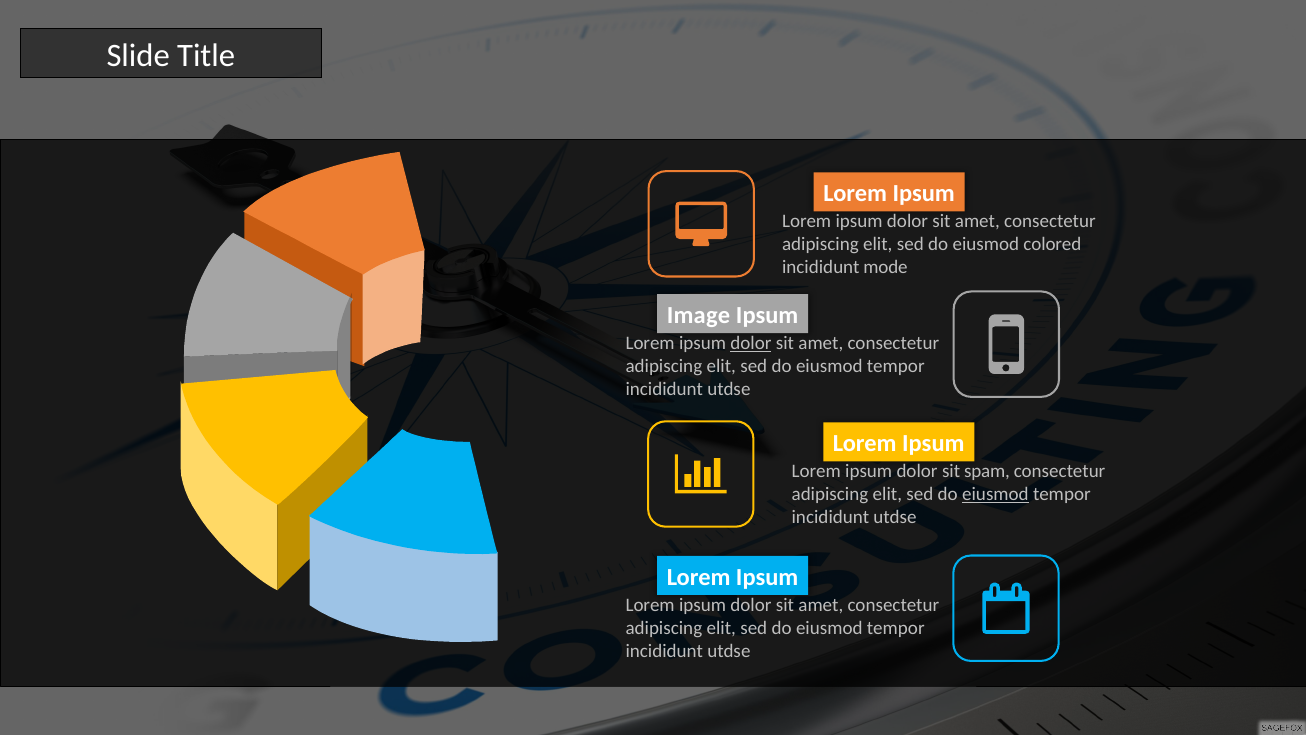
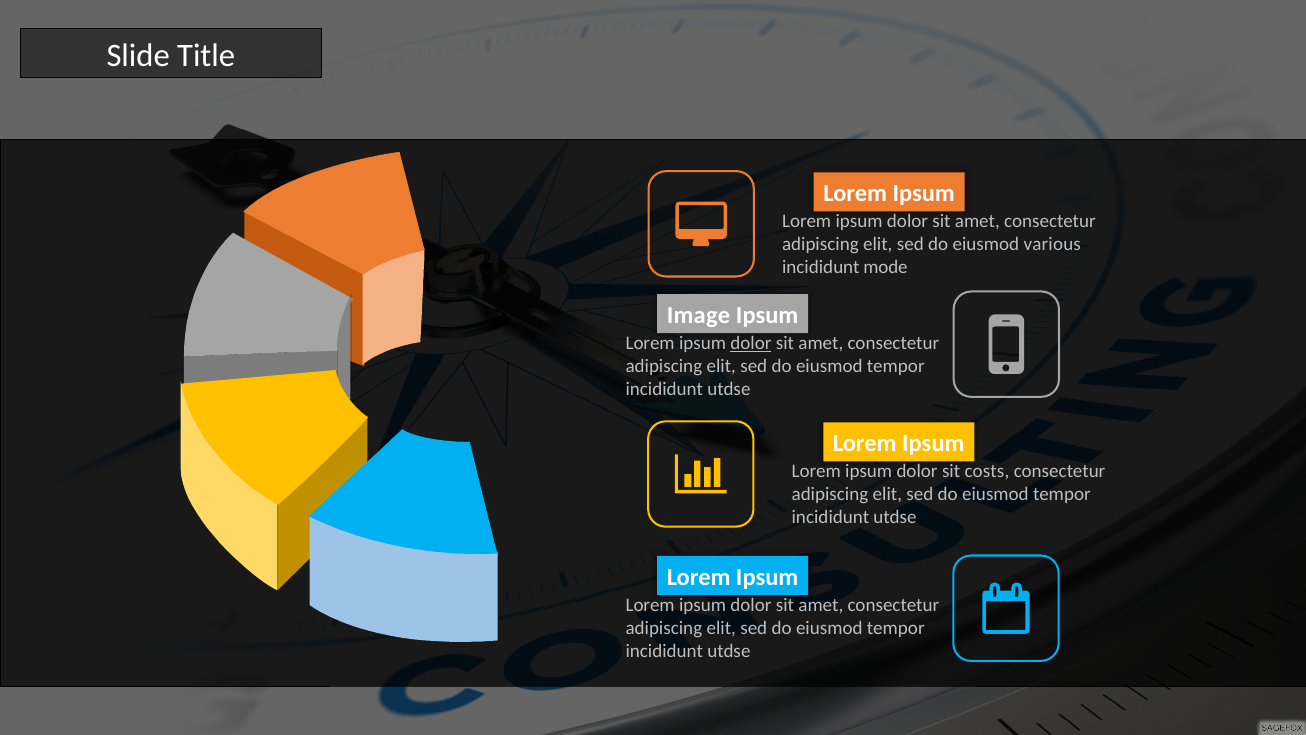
colored: colored -> various
spam: spam -> costs
eiusmod at (995, 494) underline: present -> none
